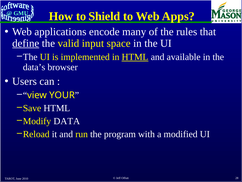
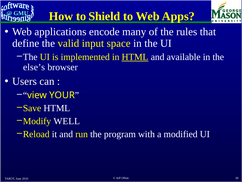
define underline: present -> none
data’s: data’s -> else’s
DATA: DATA -> WELL
